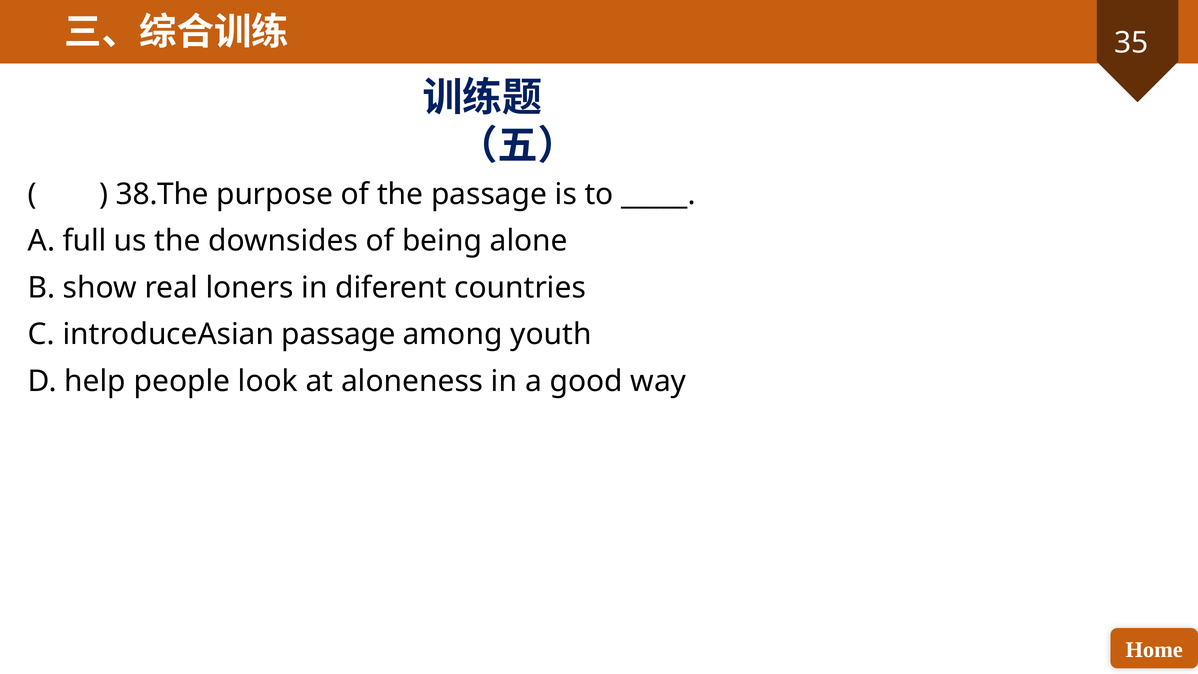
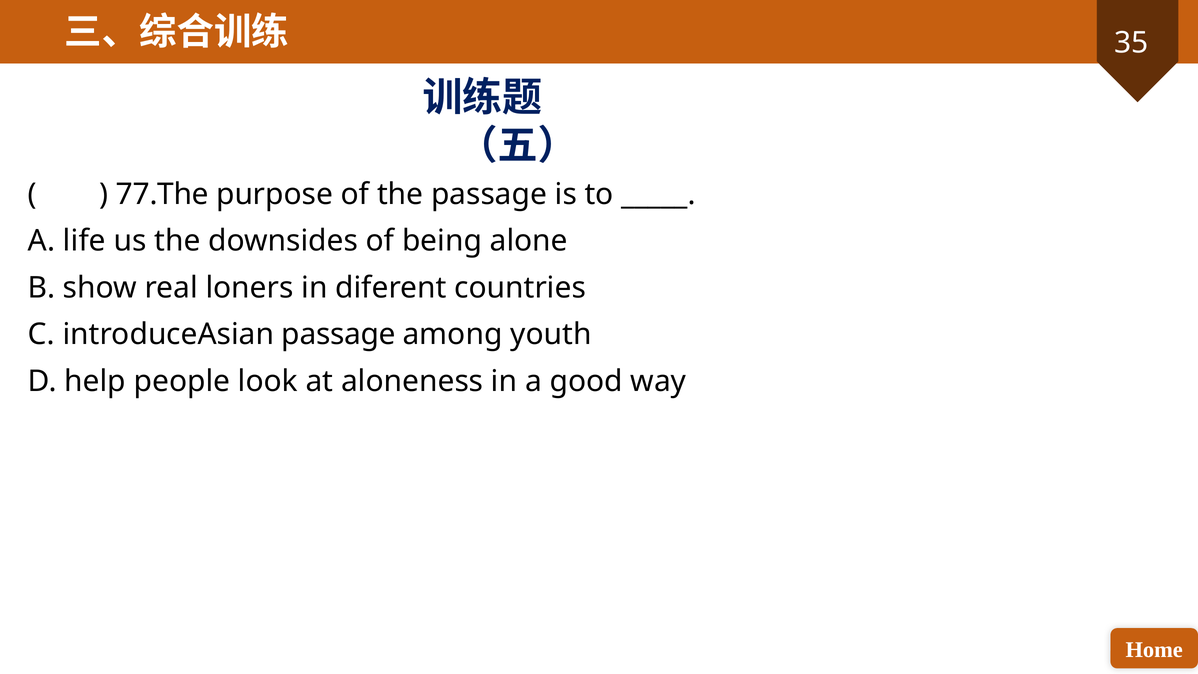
38.The: 38.The -> 77.The
full: full -> life
